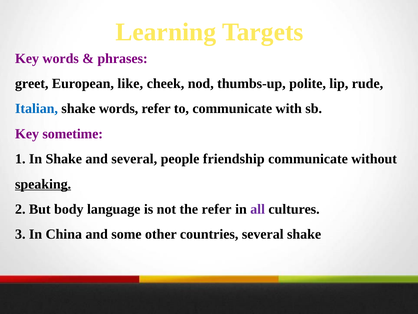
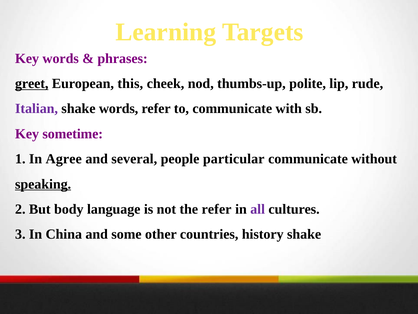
greet underline: none -> present
like: like -> this
Italian colour: blue -> purple
In Shake: Shake -> Agree
friendship: friendship -> particular
countries several: several -> history
